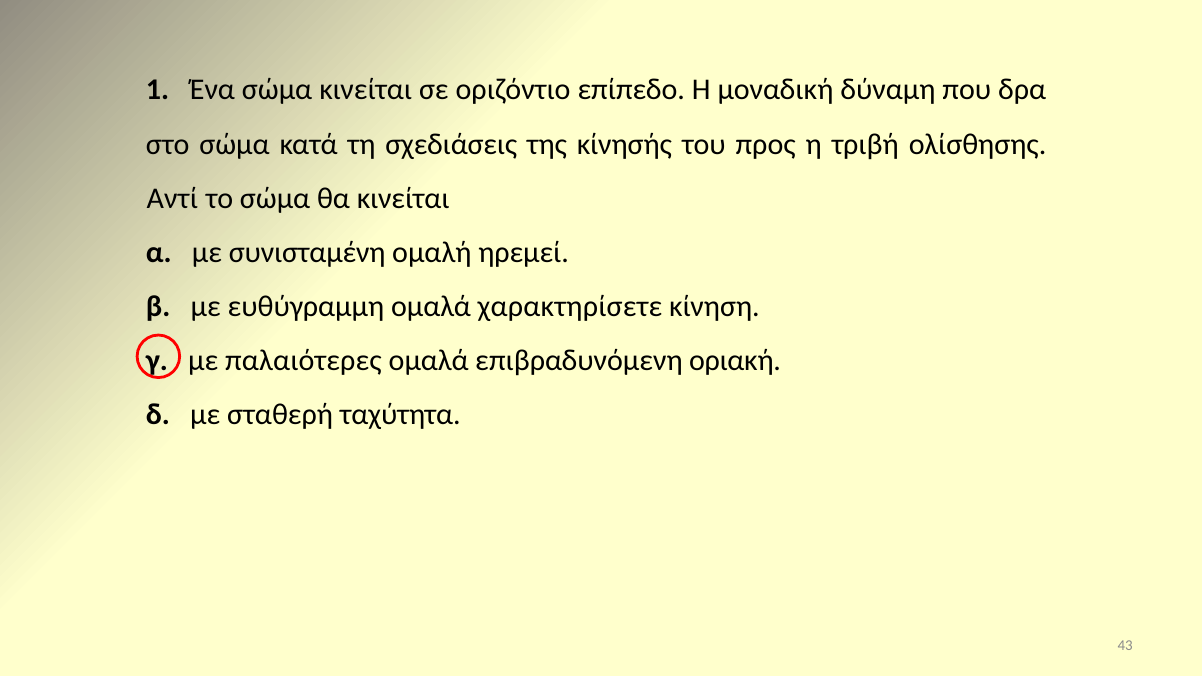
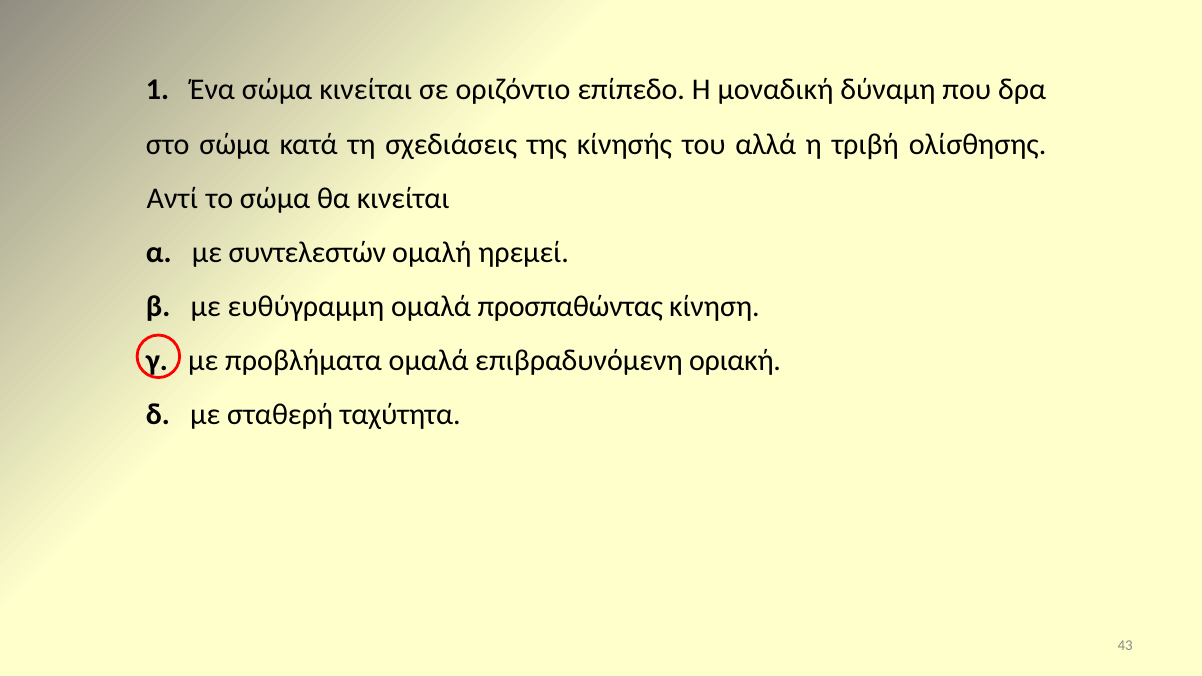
προς: προς -> αλλά
συνισταμένη: συνισταμένη -> συντελεστών
χαρακτηρίσετε: χαρακτηρίσετε -> προσπαθώντας
παλαιότερες: παλαιότερες -> προβλήματα
